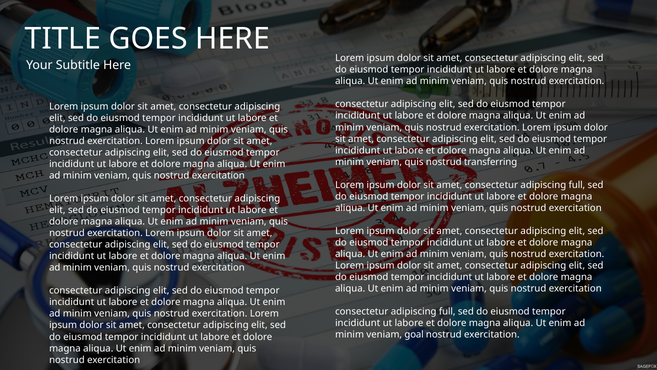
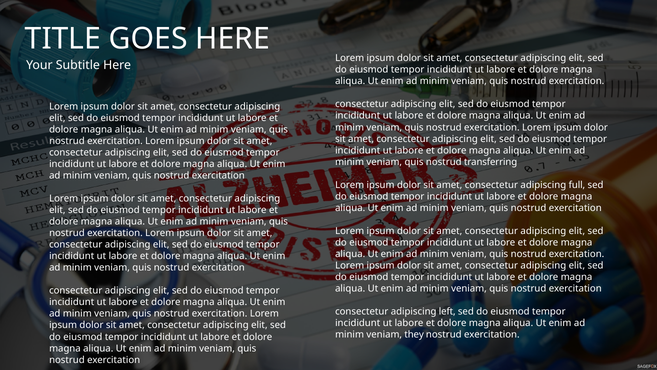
full at (447, 311): full -> left
goal: goal -> they
